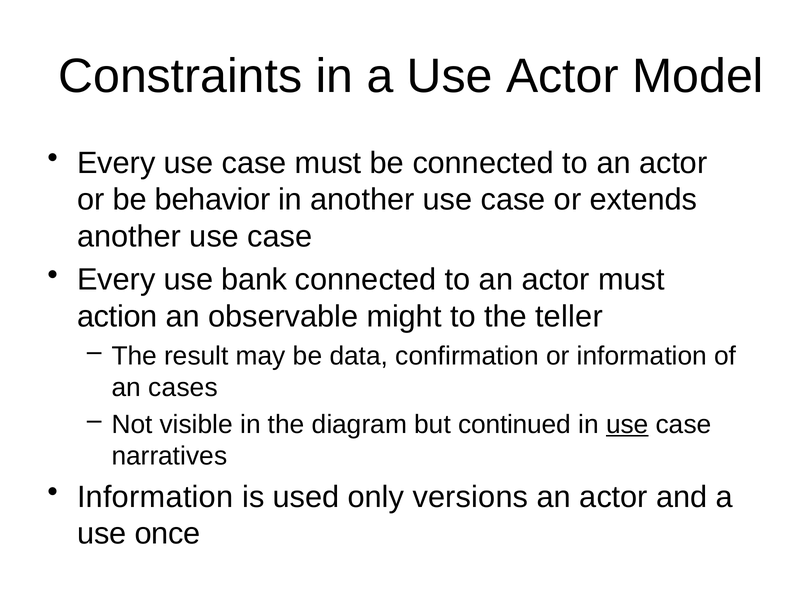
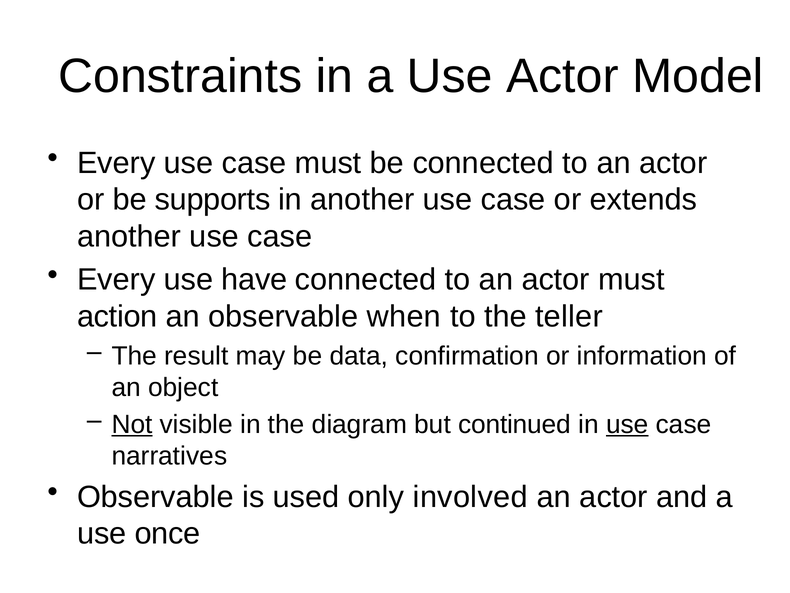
behavior: behavior -> supports
bank: bank -> have
might: might -> when
cases: cases -> object
Not underline: none -> present
Information at (155, 496): Information -> Observable
versions: versions -> involved
